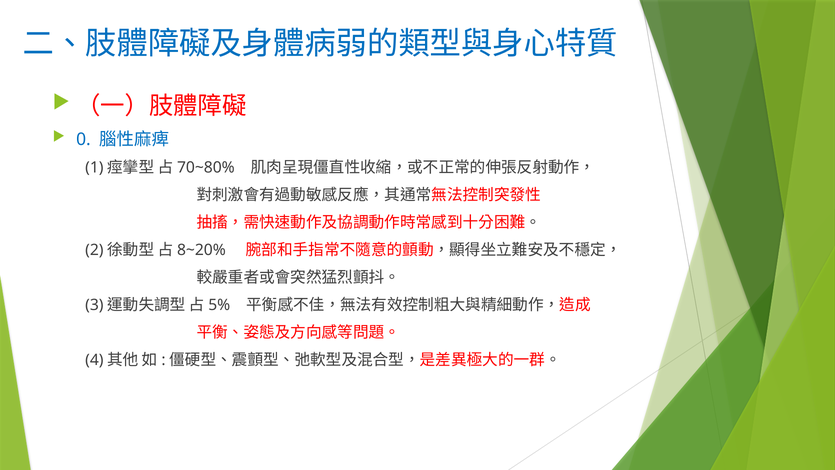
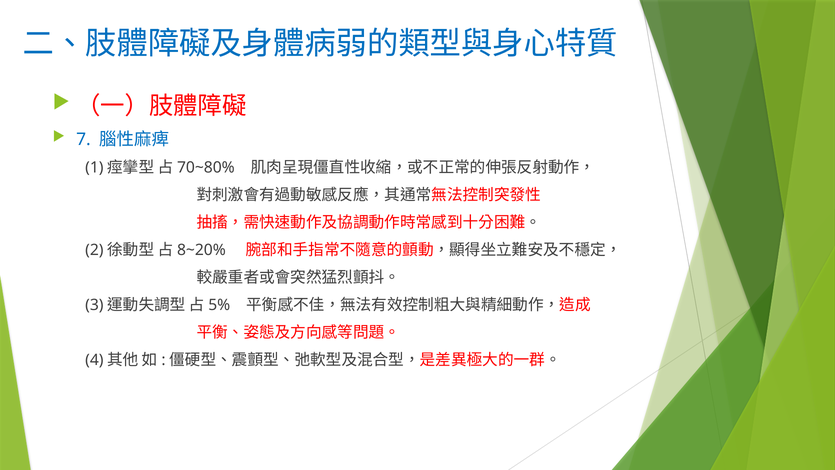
0: 0 -> 7
